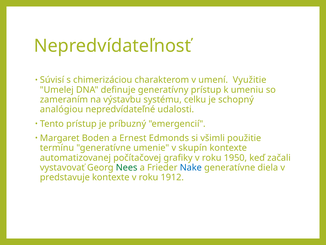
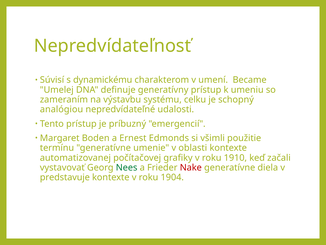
chimerizáciou: chimerizáciou -> dynamickému
Využitie: Využitie -> Became
skupín: skupín -> oblasti
1950: 1950 -> 1910
Nake colour: blue -> red
1912: 1912 -> 1904
